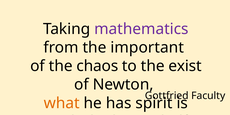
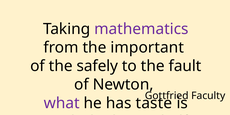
chaos: chaos -> safely
exist: exist -> fault
what colour: orange -> purple
spirit: spirit -> taste
